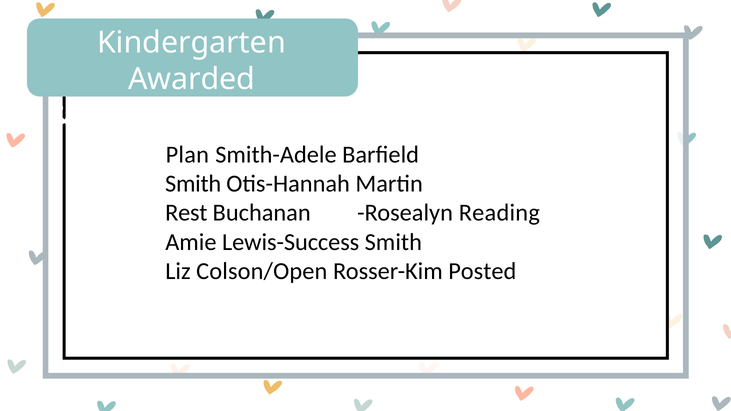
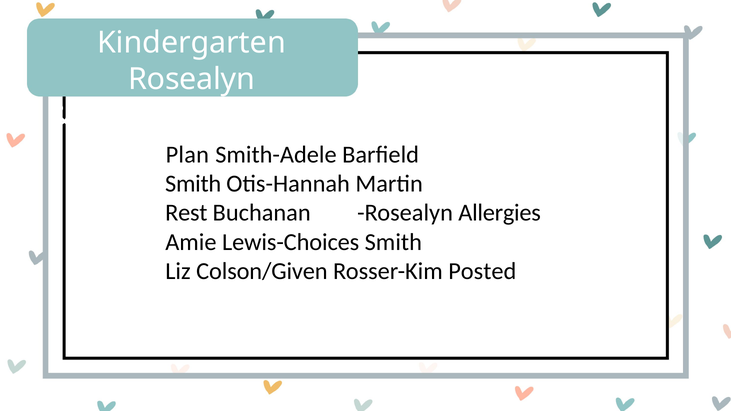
Awarded at (192, 79): Awarded -> Rosealyn
Reading: Reading -> Allergies
Lewis-Success: Lewis-Success -> Lewis-Choices
Colson/Open: Colson/Open -> Colson/Given
